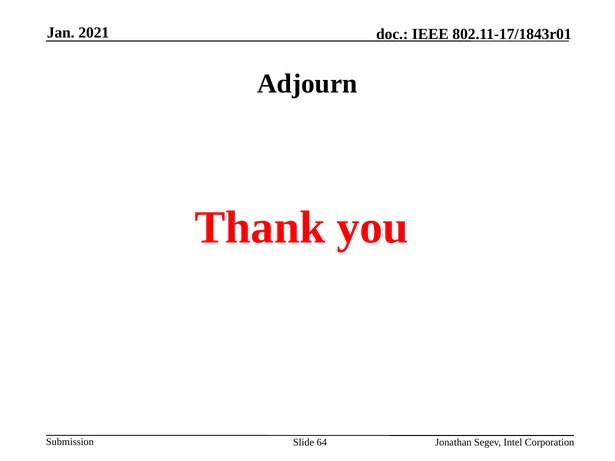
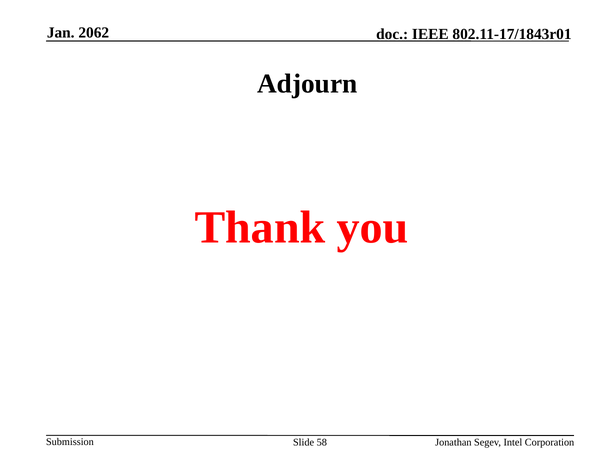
2021: 2021 -> 2062
64: 64 -> 58
